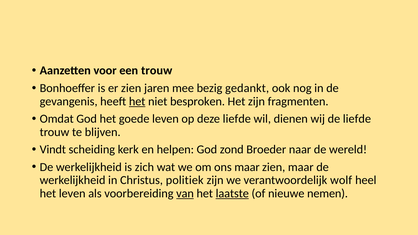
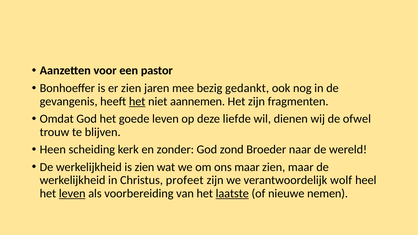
een trouw: trouw -> pastor
besproken: besproken -> aannemen
de liefde: liefde -> ofwel
Vindt: Vindt -> Heen
helpen: helpen -> zonder
is zich: zich -> zien
politiek: politiek -> profeet
leven at (72, 193) underline: none -> present
van underline: present -> none
